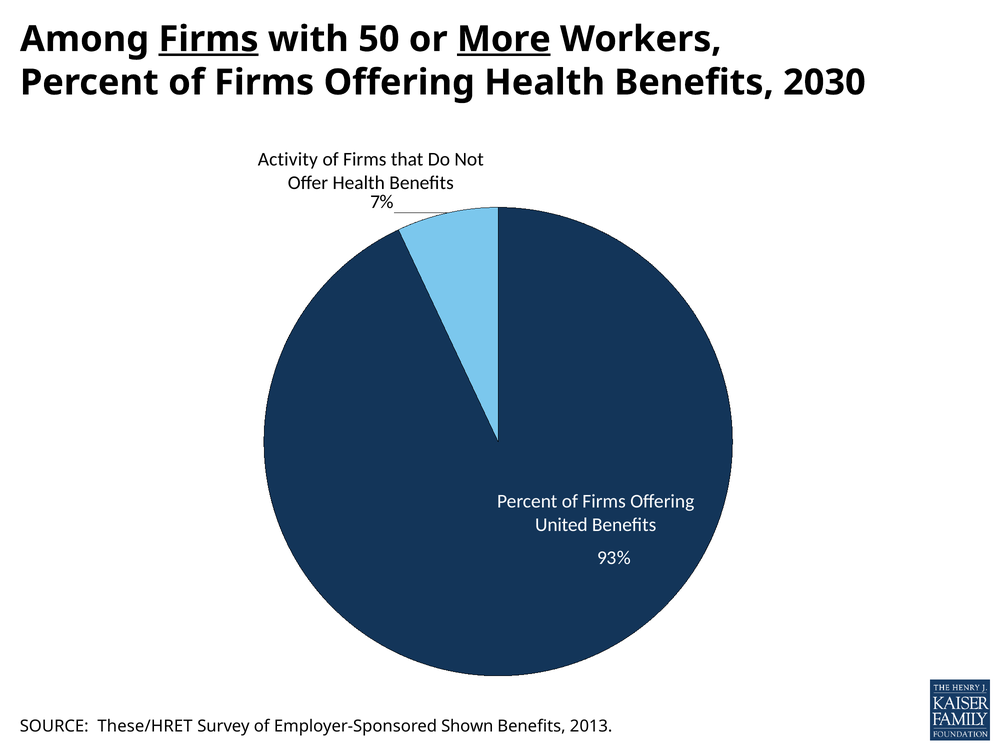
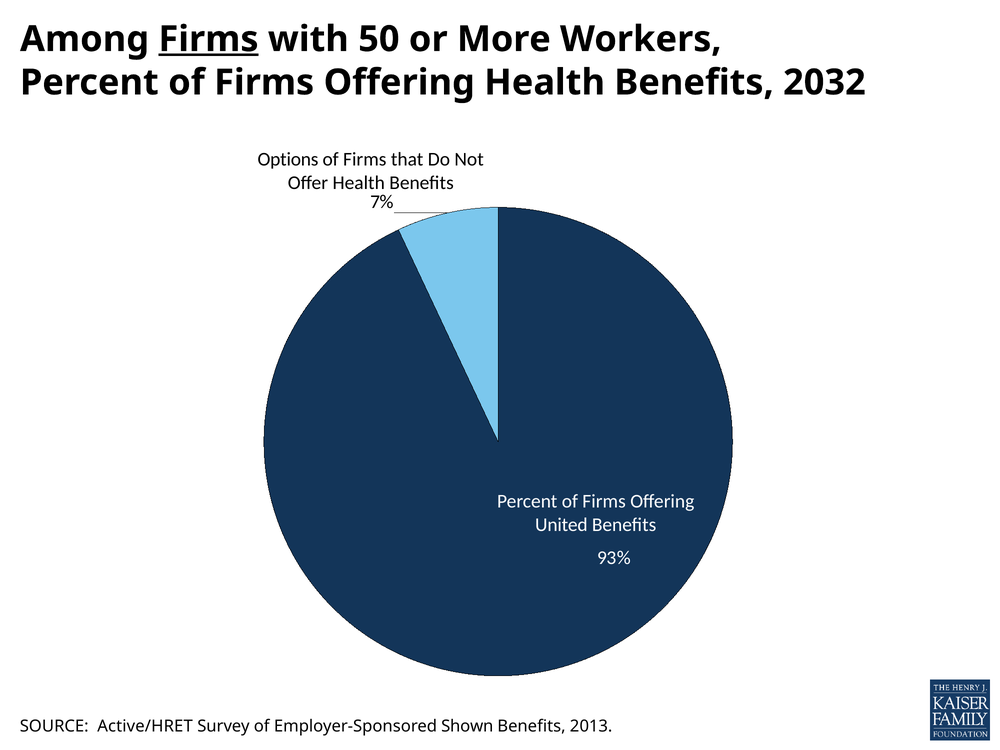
More underline: present -> none
2030: 2030 -> 2032
Activity: Activity -> Options
These/HRET: These/HRET -> Active/HRET
